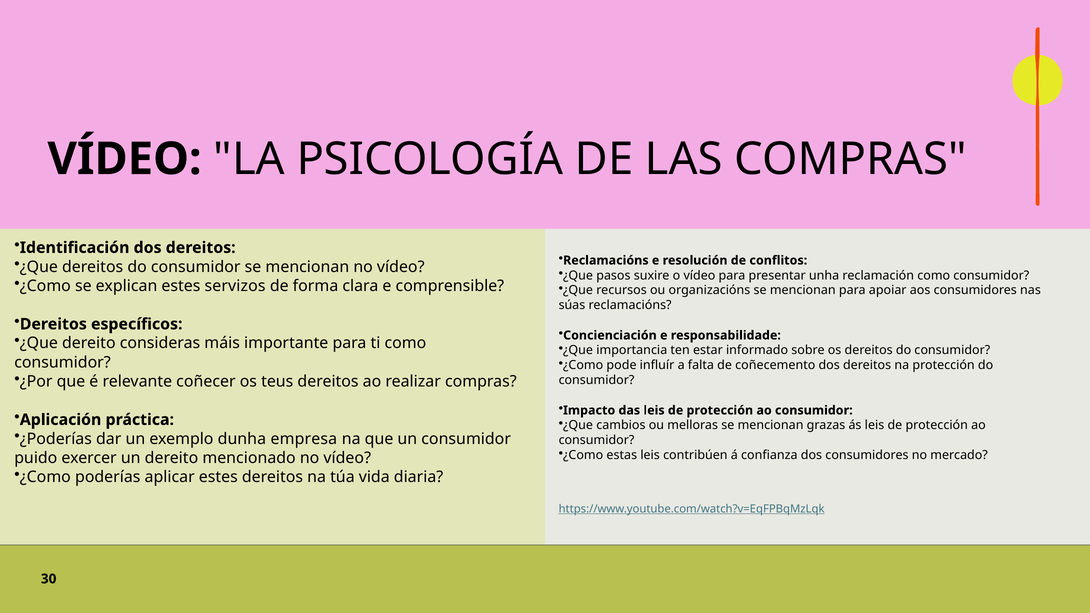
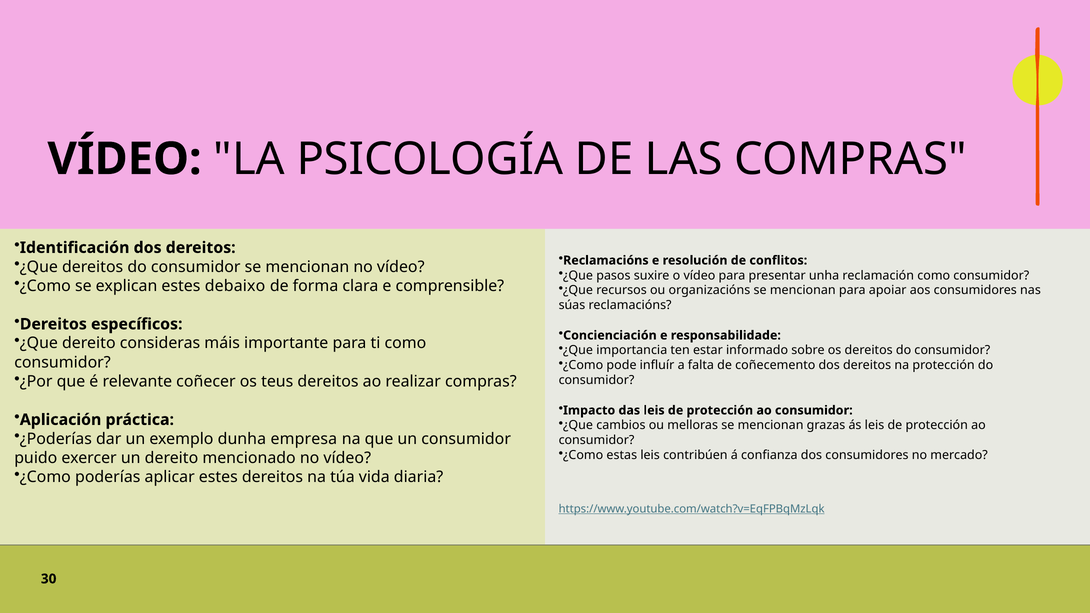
servizos: servizos -> debaixo
